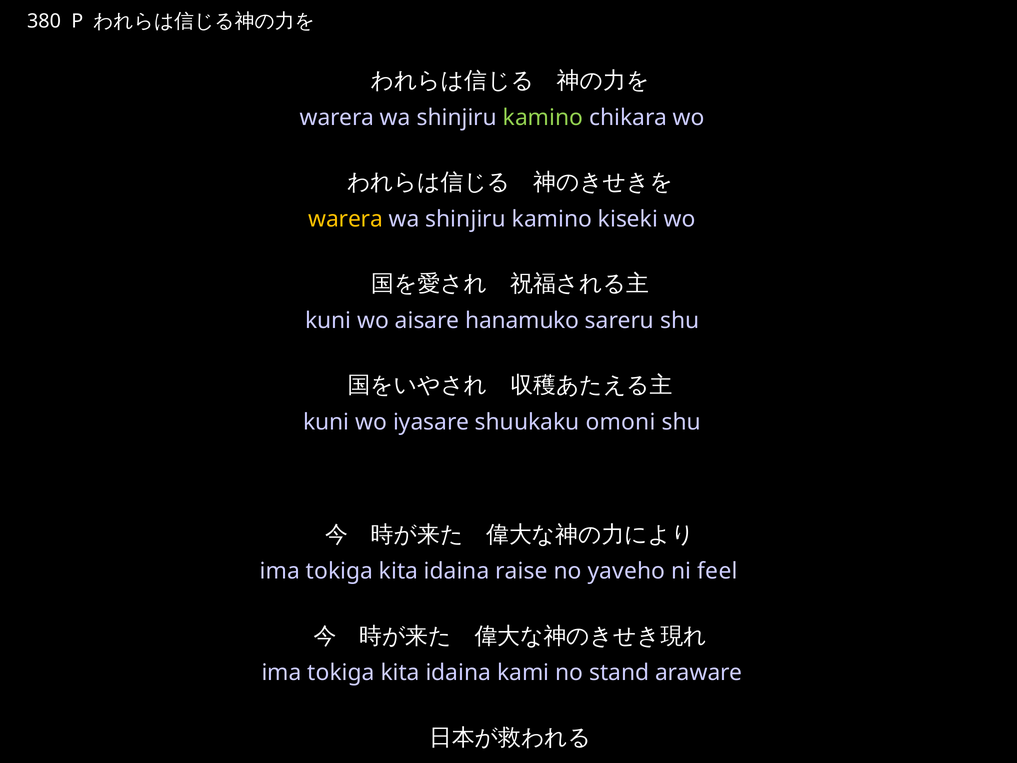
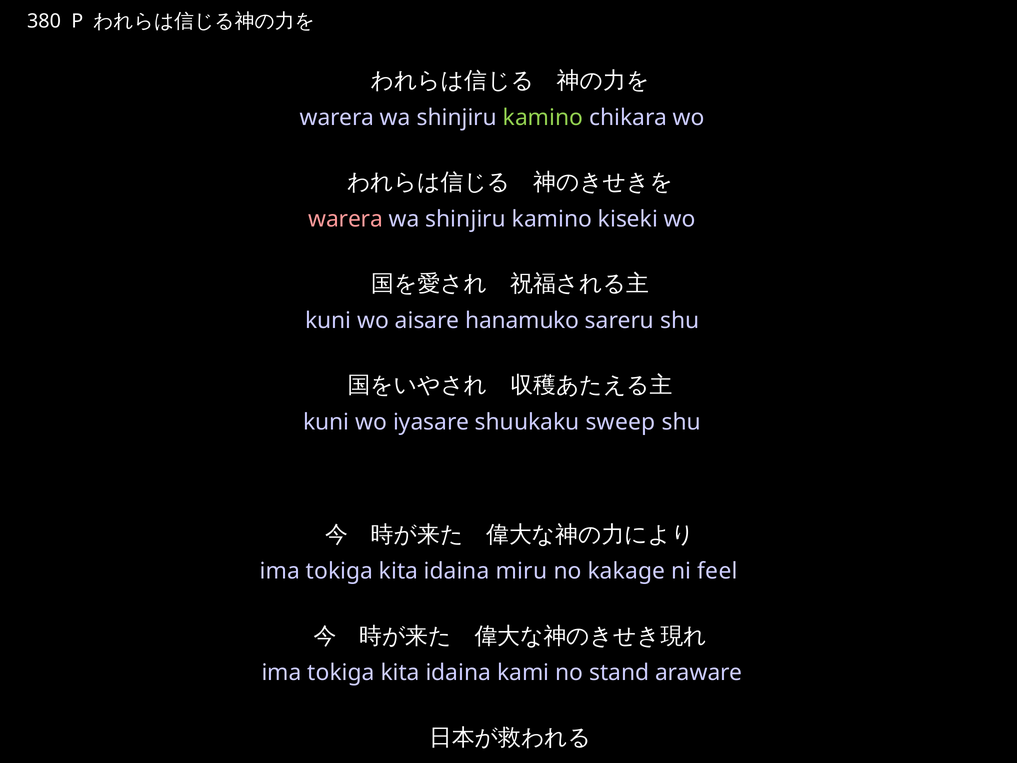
warera at (346, 219) colour: yellow -> pink
omoni: omoni -> sweep
raise: raise -> miru
yaveho: yaveho -> kakage
